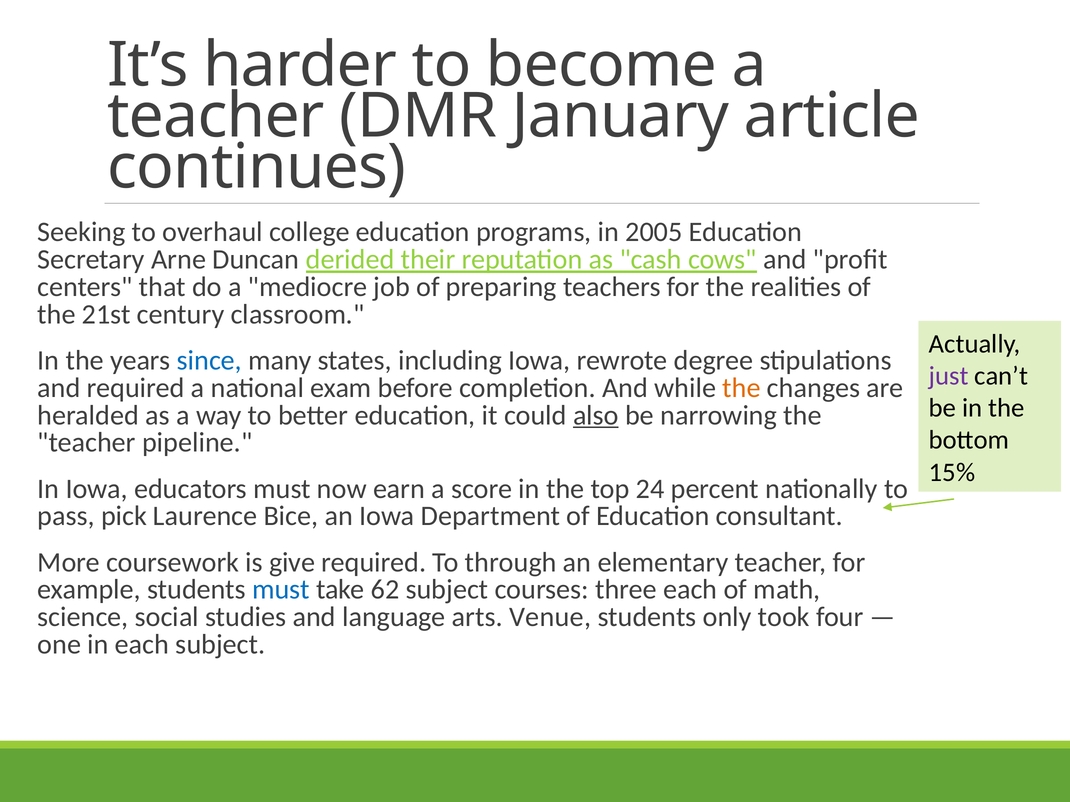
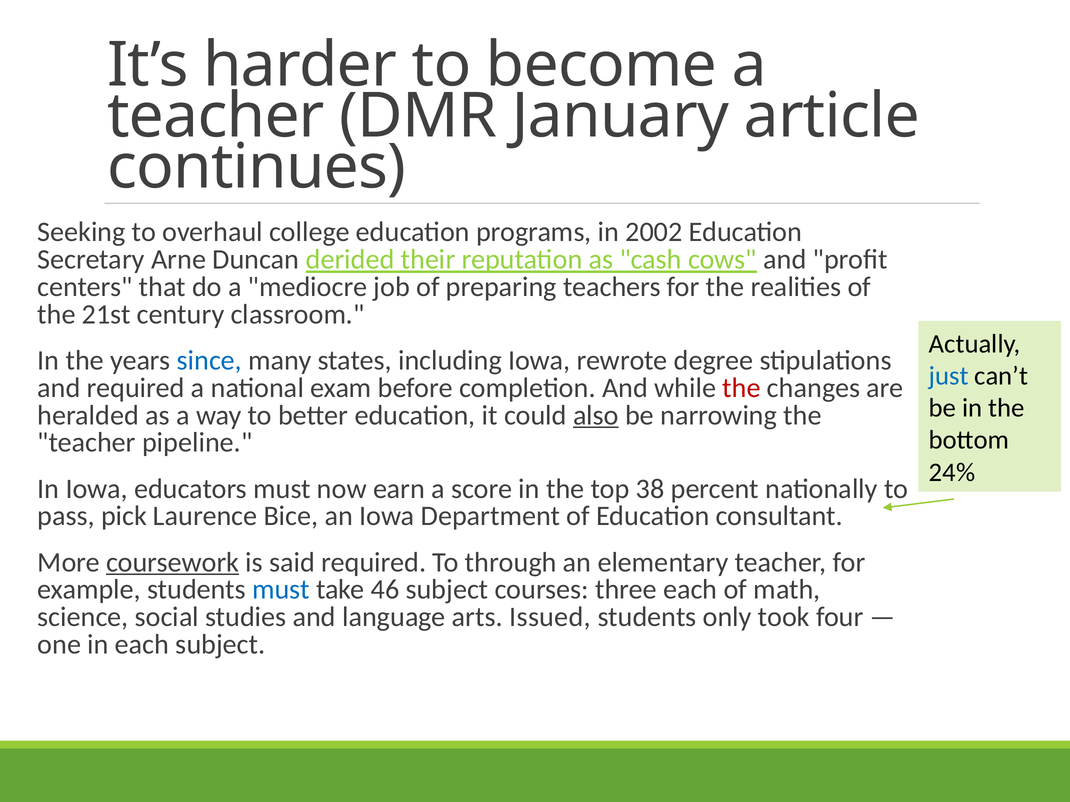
2005: 2005 -> 2002
just colour: purple -> blue
the at (742, 388) colour: orange -> red
15%: 15% -> 24%
24: 24 -> 38
coursework underline: none -> present
give: give -> said
62: 62 -> 46
Venue: Venue -> Issued
